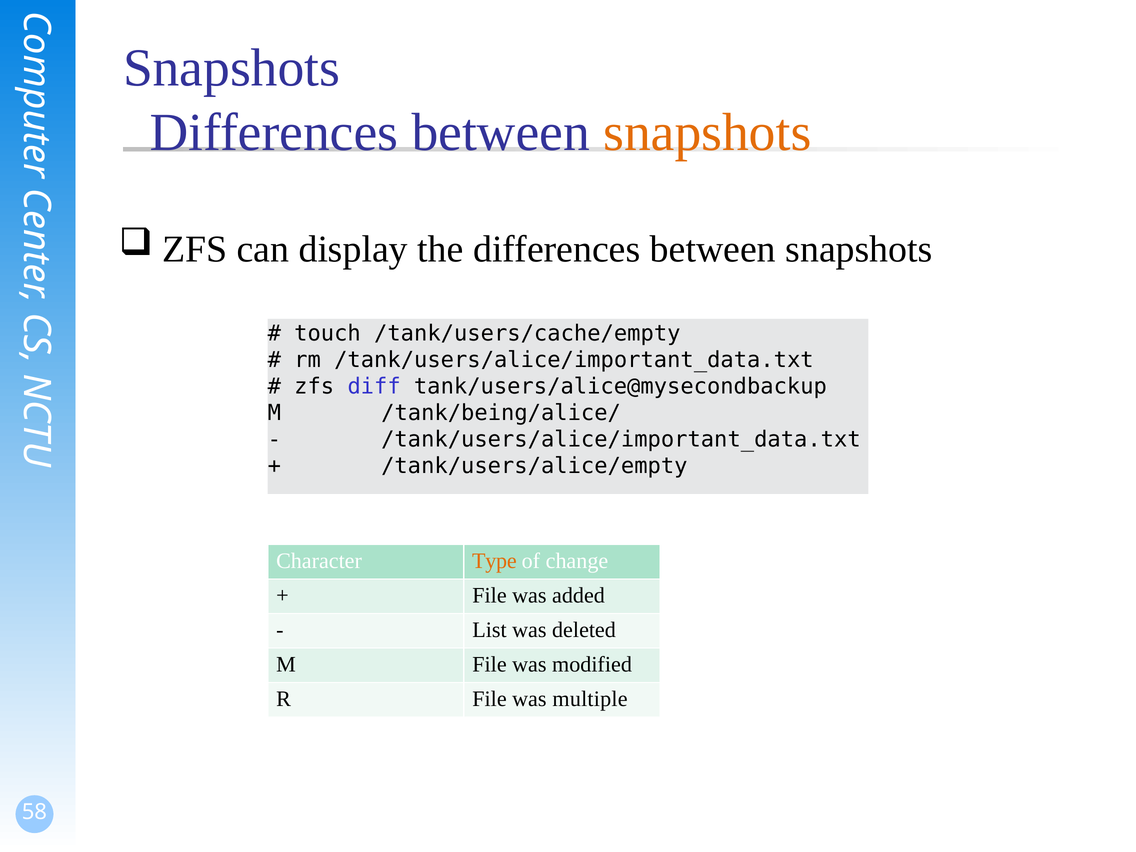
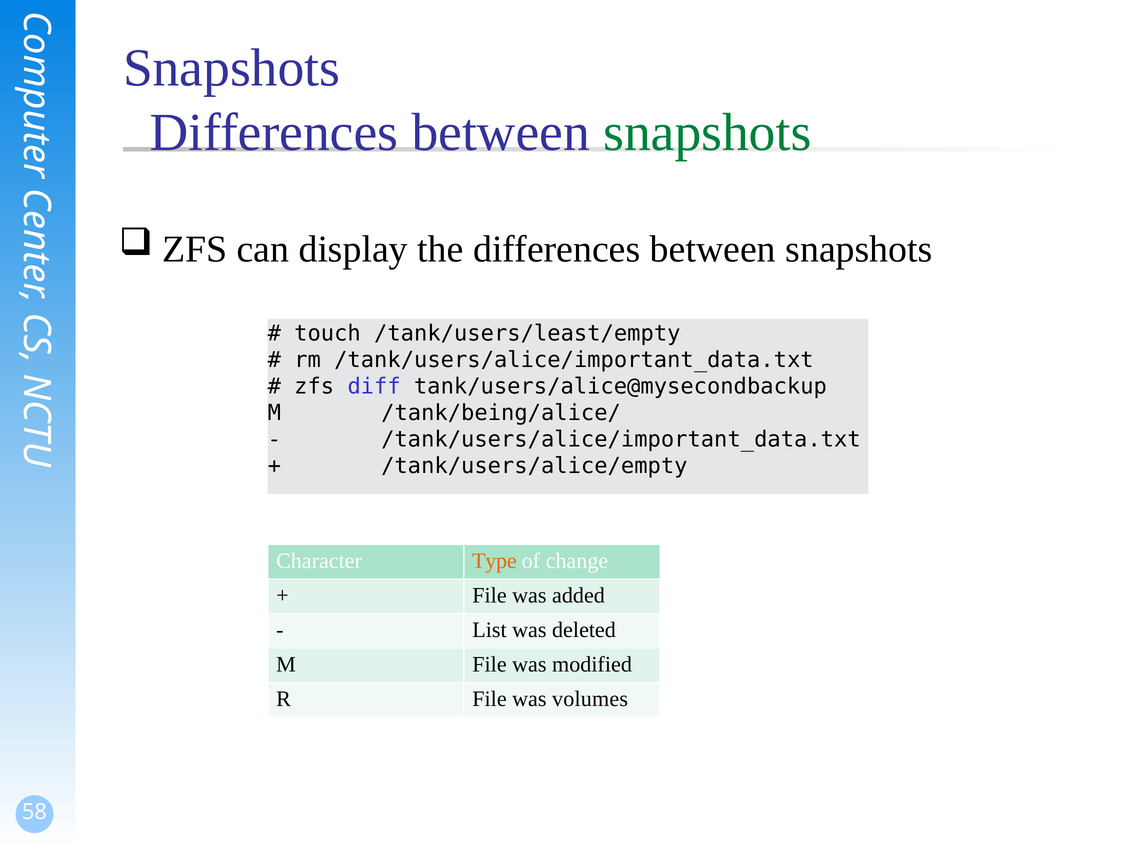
snapshots at (707, 133) colour: orange -> green
/tank/users/cache/empty: /tank/users/cache/empty -> /tank/users/least/empty
multiple: multiple -> volumes
